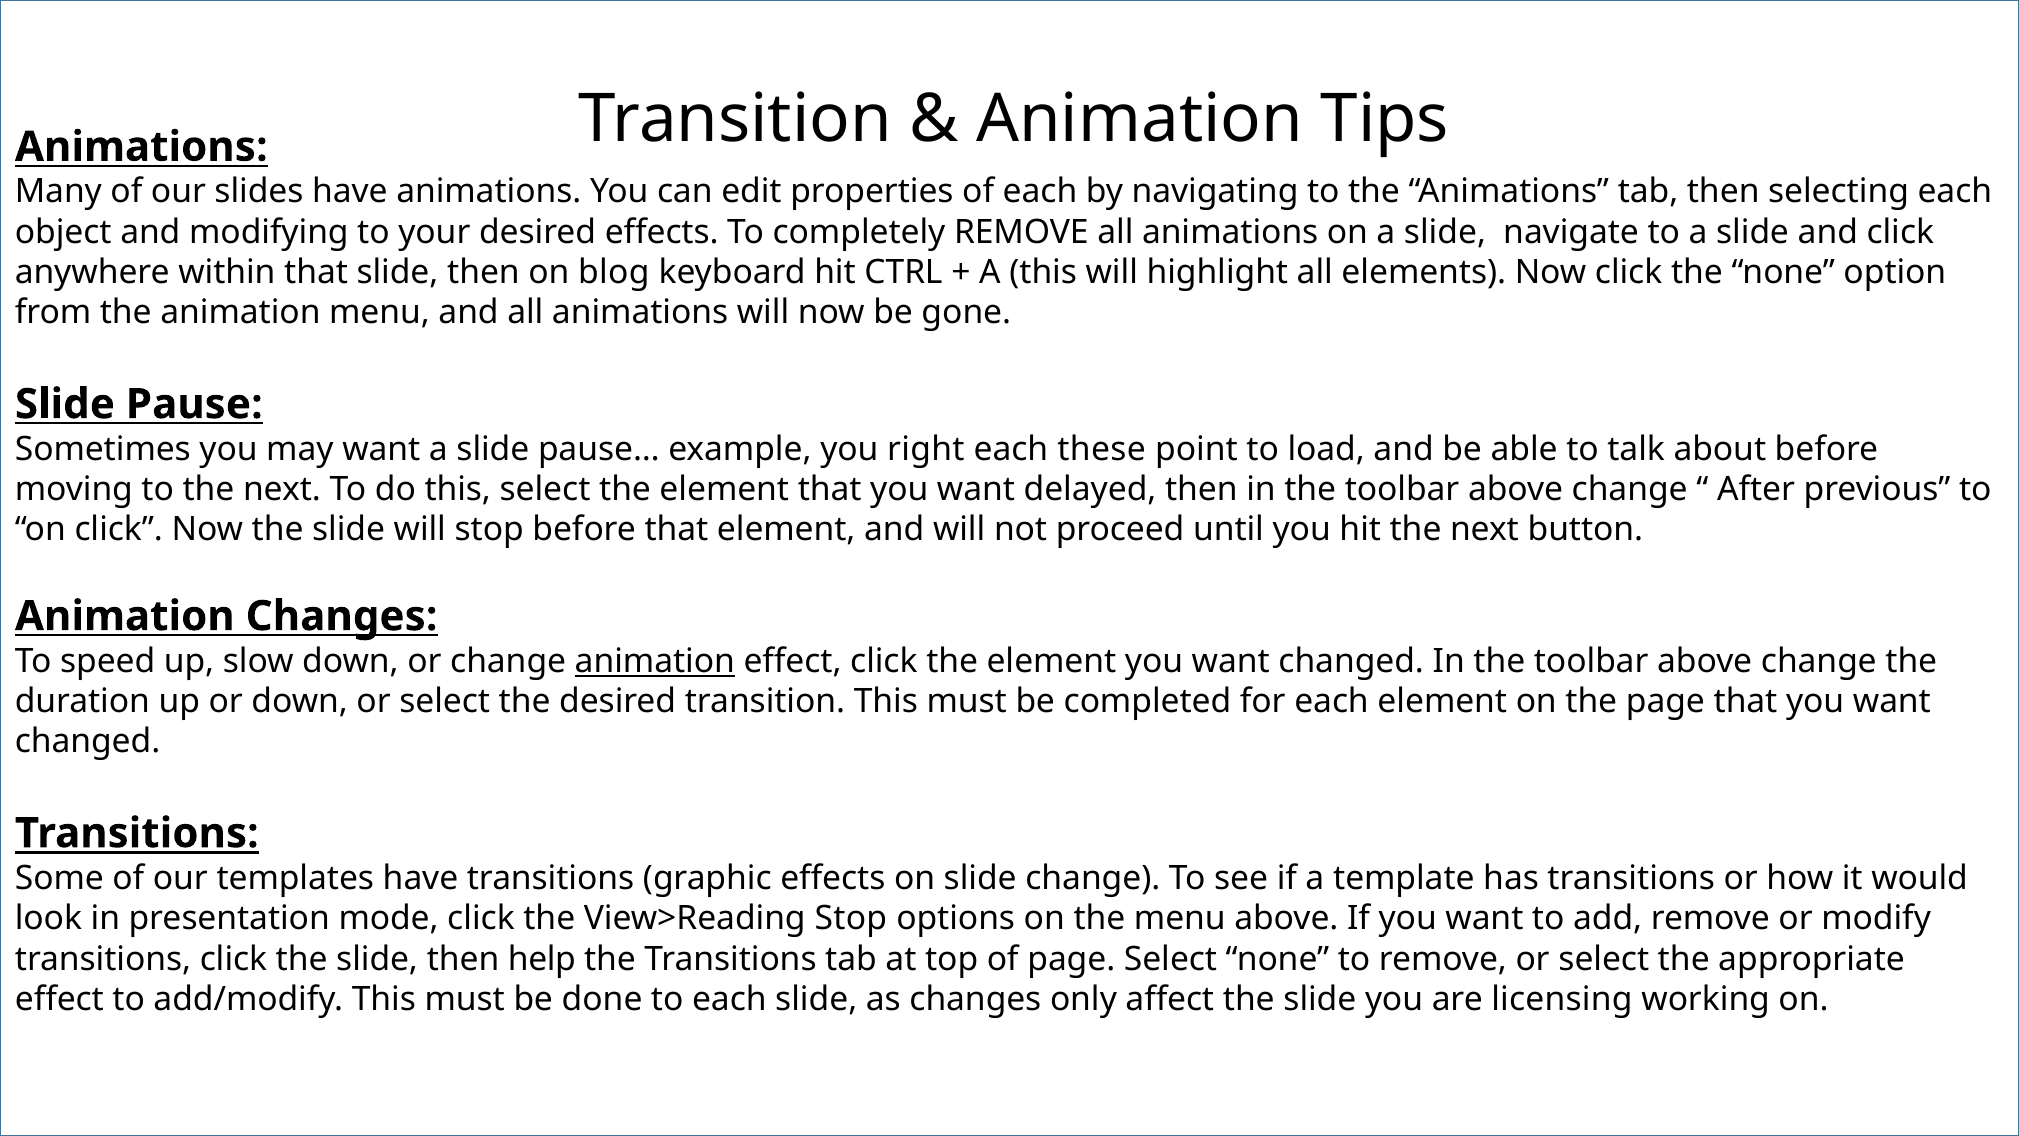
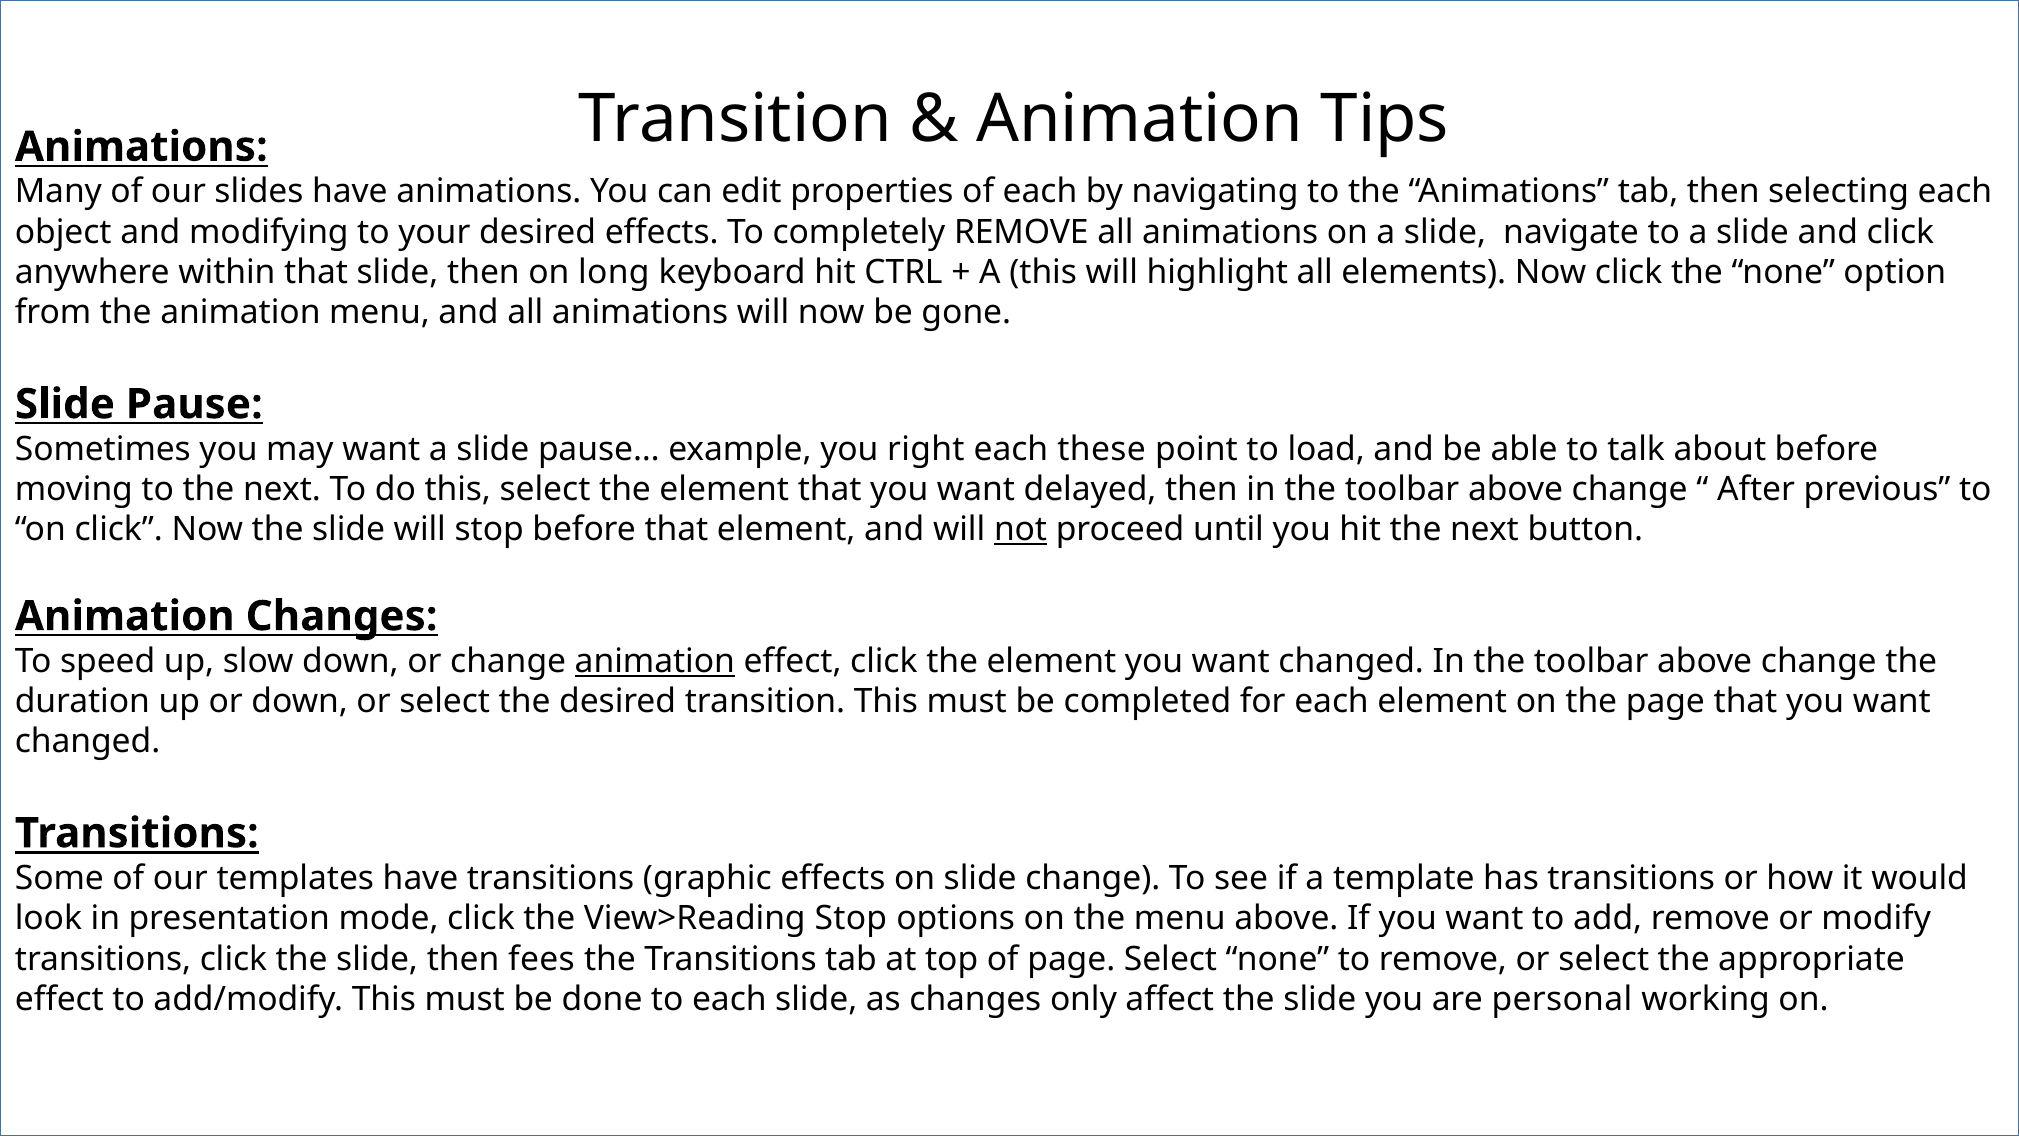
blog: blog -> long
not underline: none -> present
help: help -> fees
licensing: licensing -> personal
